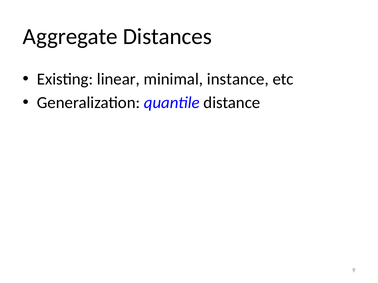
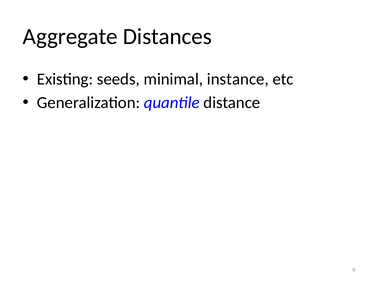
linear: linear -> seeds
